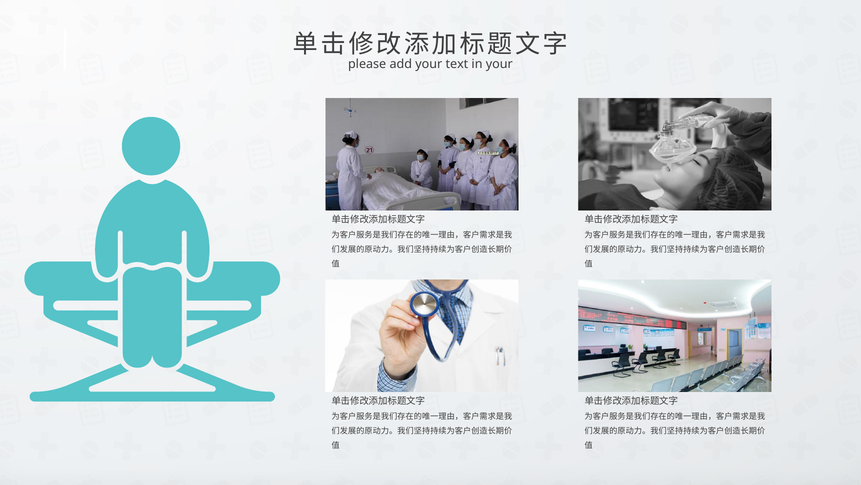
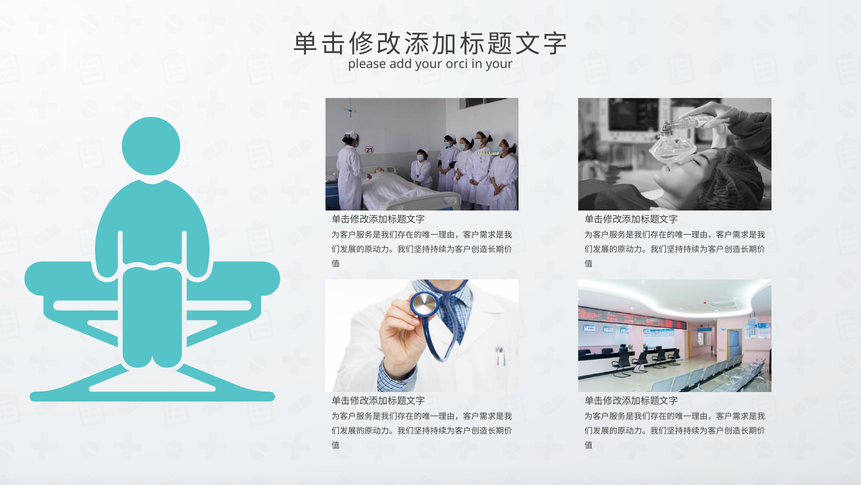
text: text -> orci
